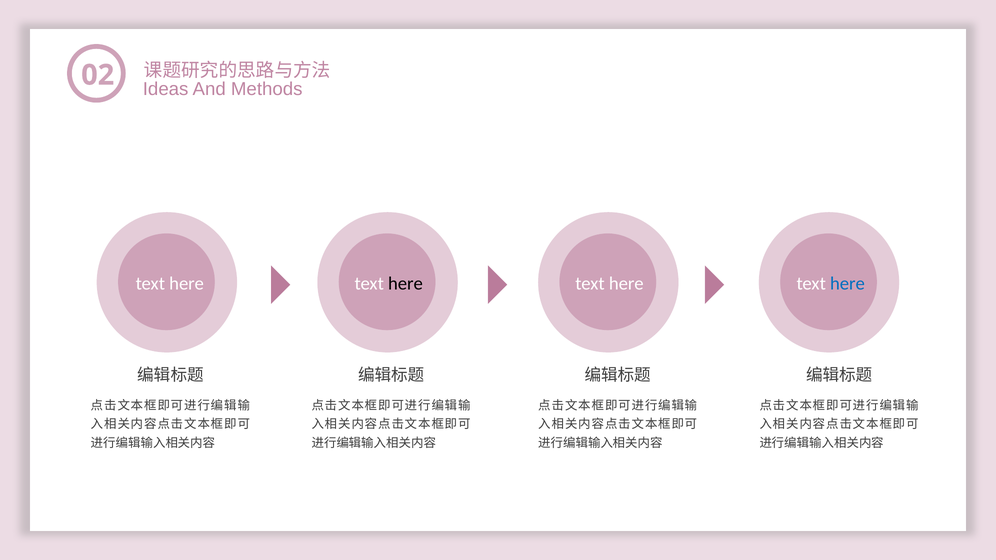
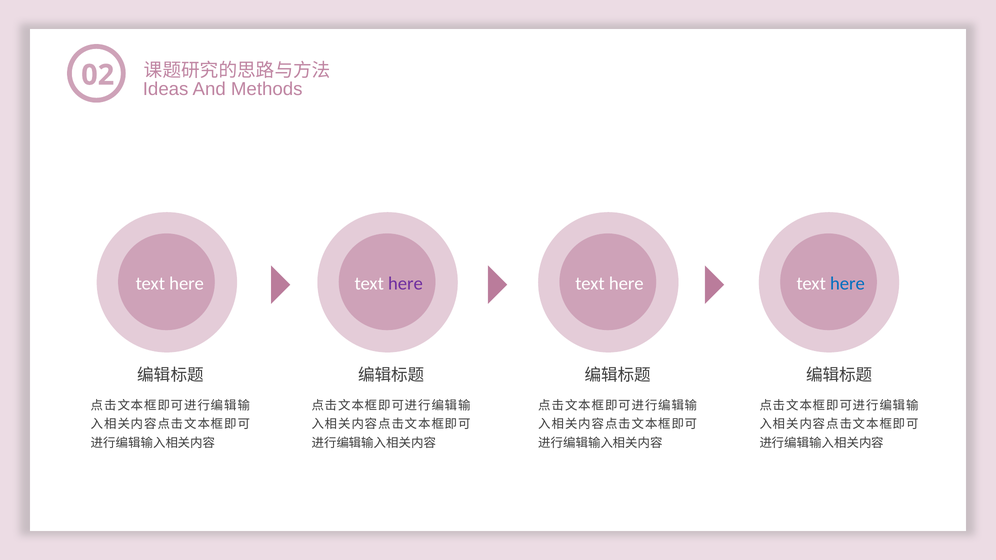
here at (405, 284) colour: black -> purple
